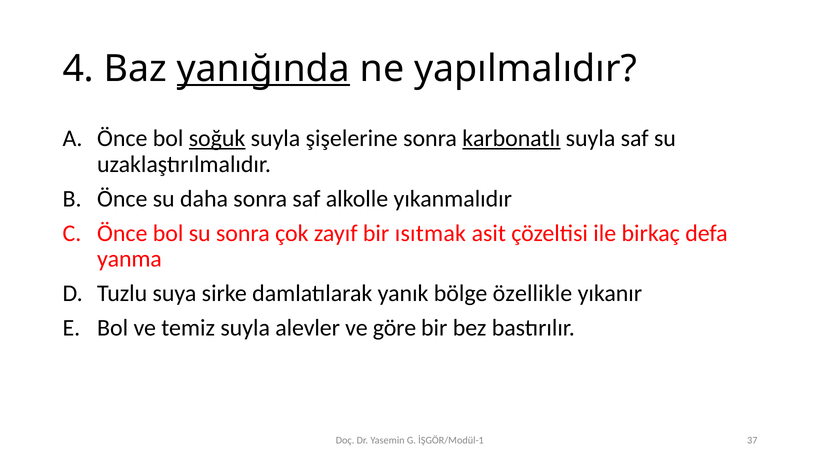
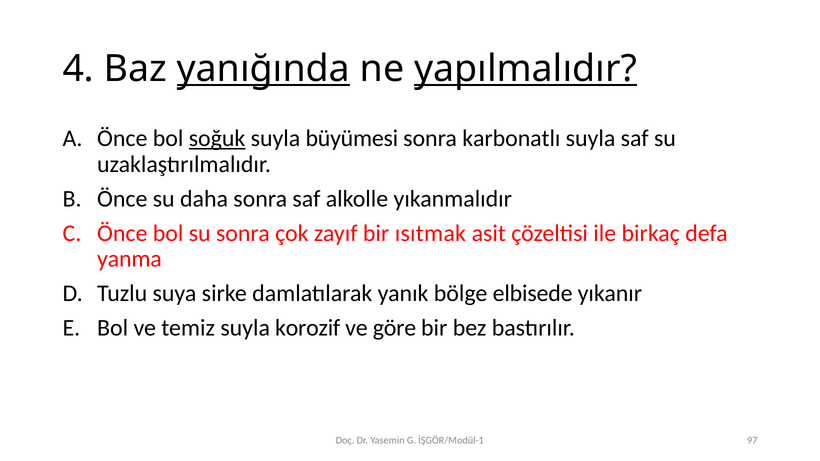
yapılmalıdır underline: none -> present
şişelerine: şişelerine -> büyümesi
karbonatlı underline: present -> none
özellikle: özellikle -> elbisede
alevler: alevler -> korozif
37: 37 -> 97
